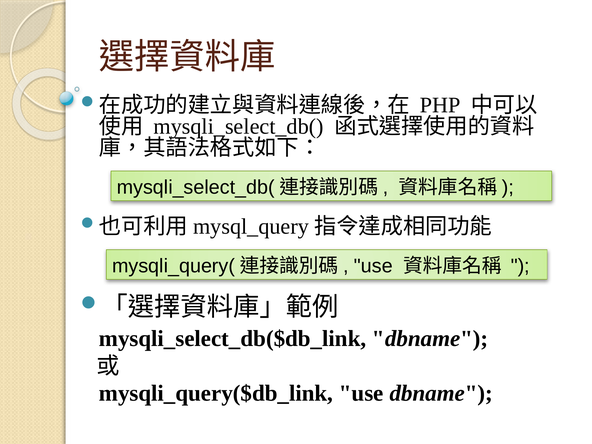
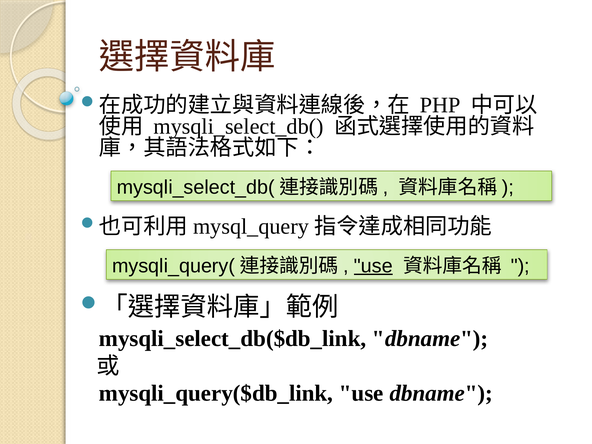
use at (373, 266) underline: none -> present
